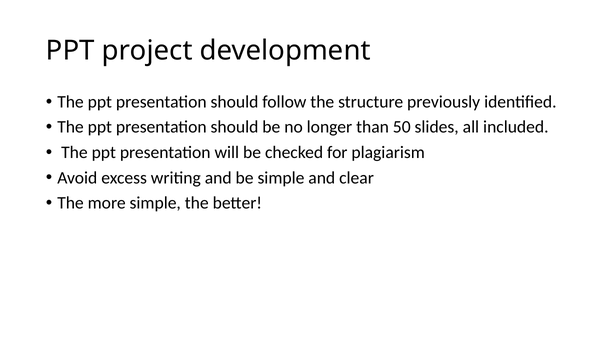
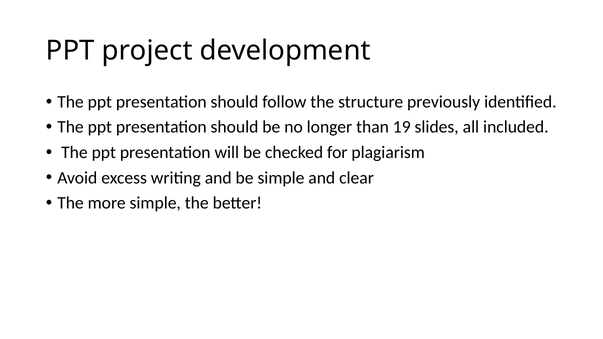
50: 50 -> 19
